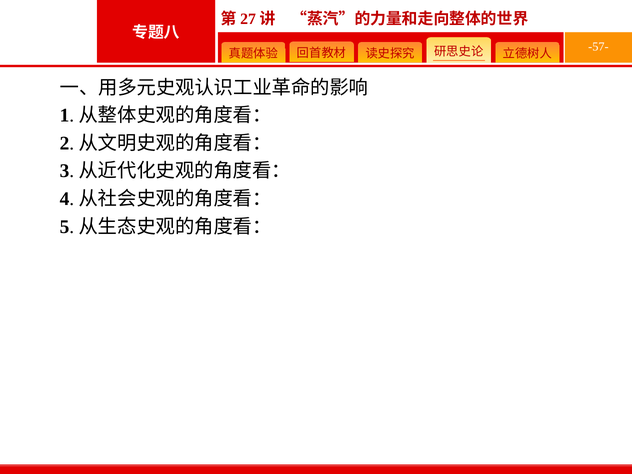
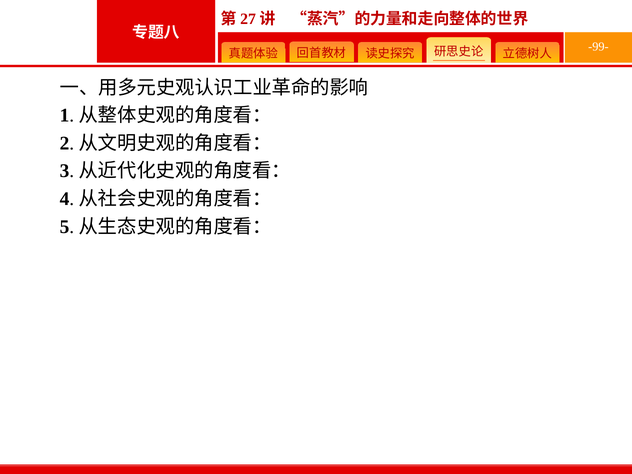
-57-: -57- -> -99-
